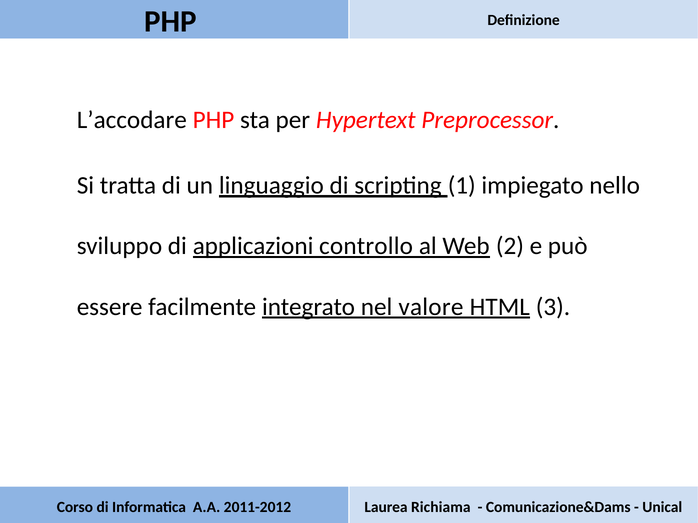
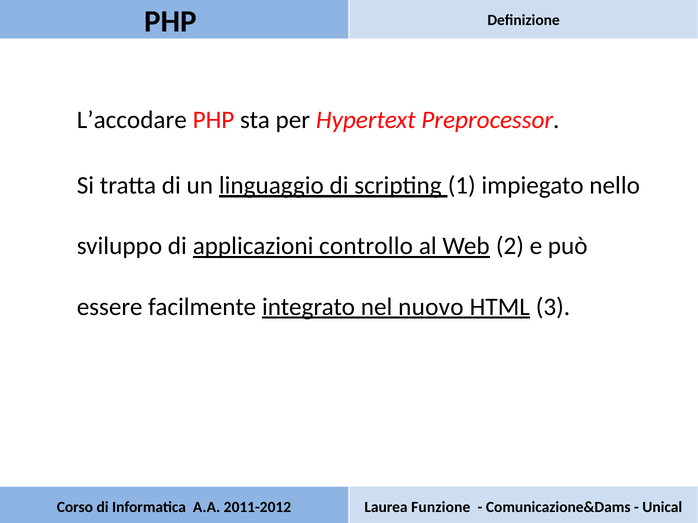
valore: valore -> nuovo
Richiama: Richiama -> Funzione
